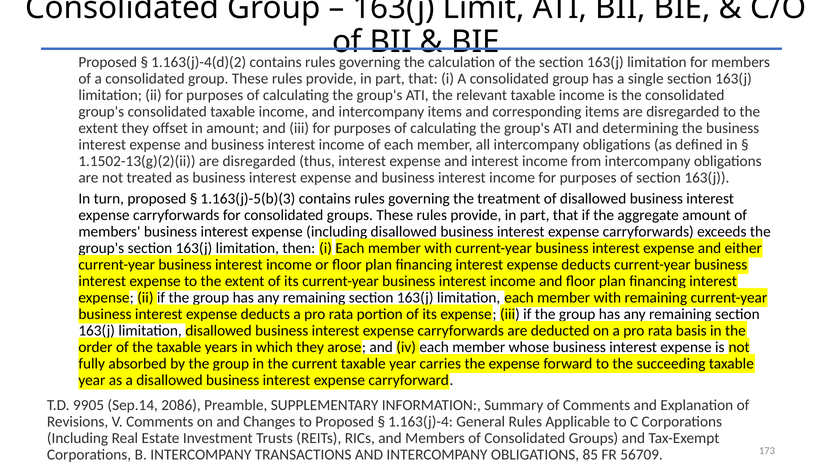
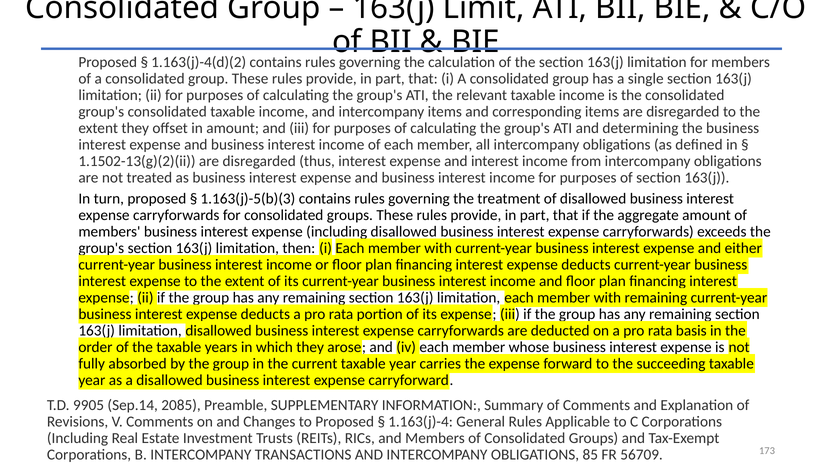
2086: 2086 -> 2085
